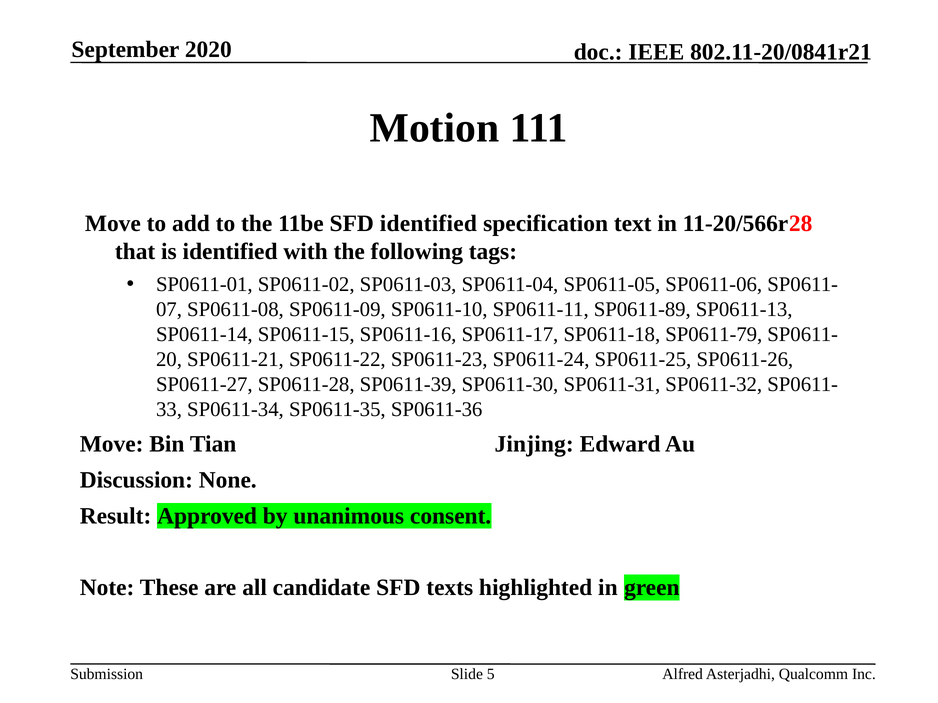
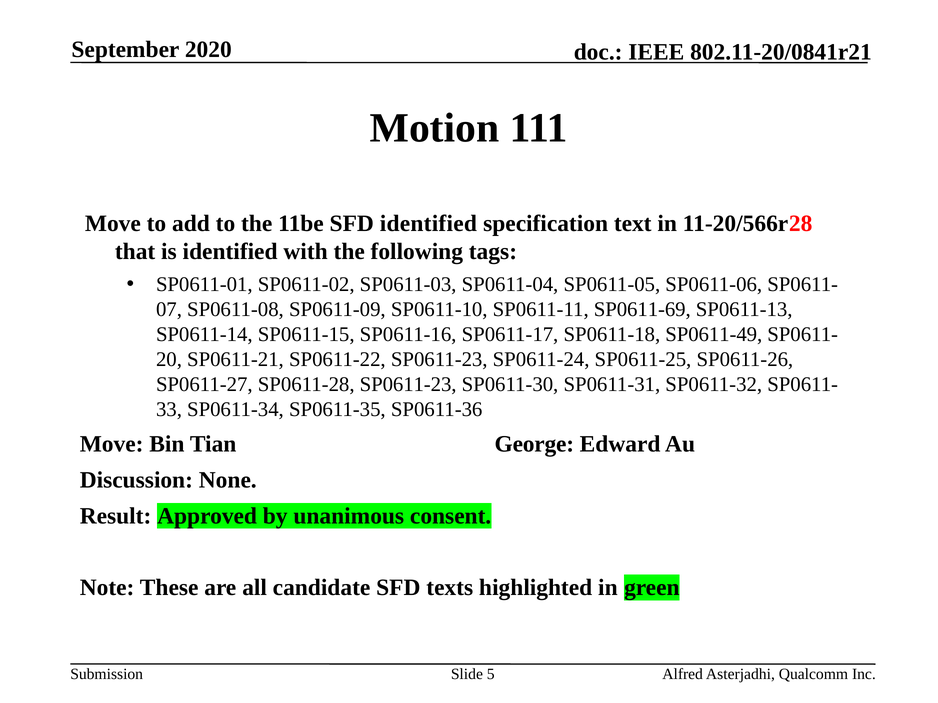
SP0611-89: SP0611-89 -> SP0611-69
SP0611-79: SP0611-79 -> SP0611-49
SP0611-28 SP0611-39: SP0611-39 -> SP0611-23
Jinjing: Jinjing -> George
